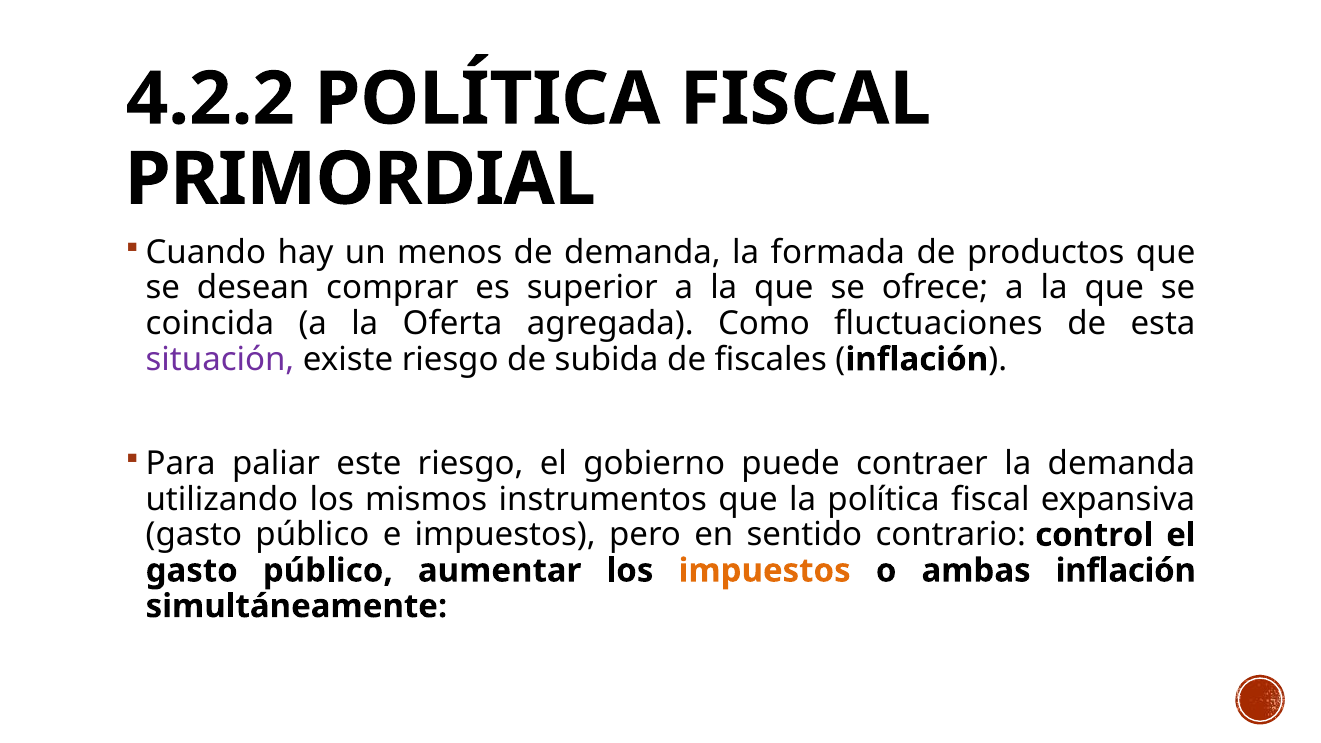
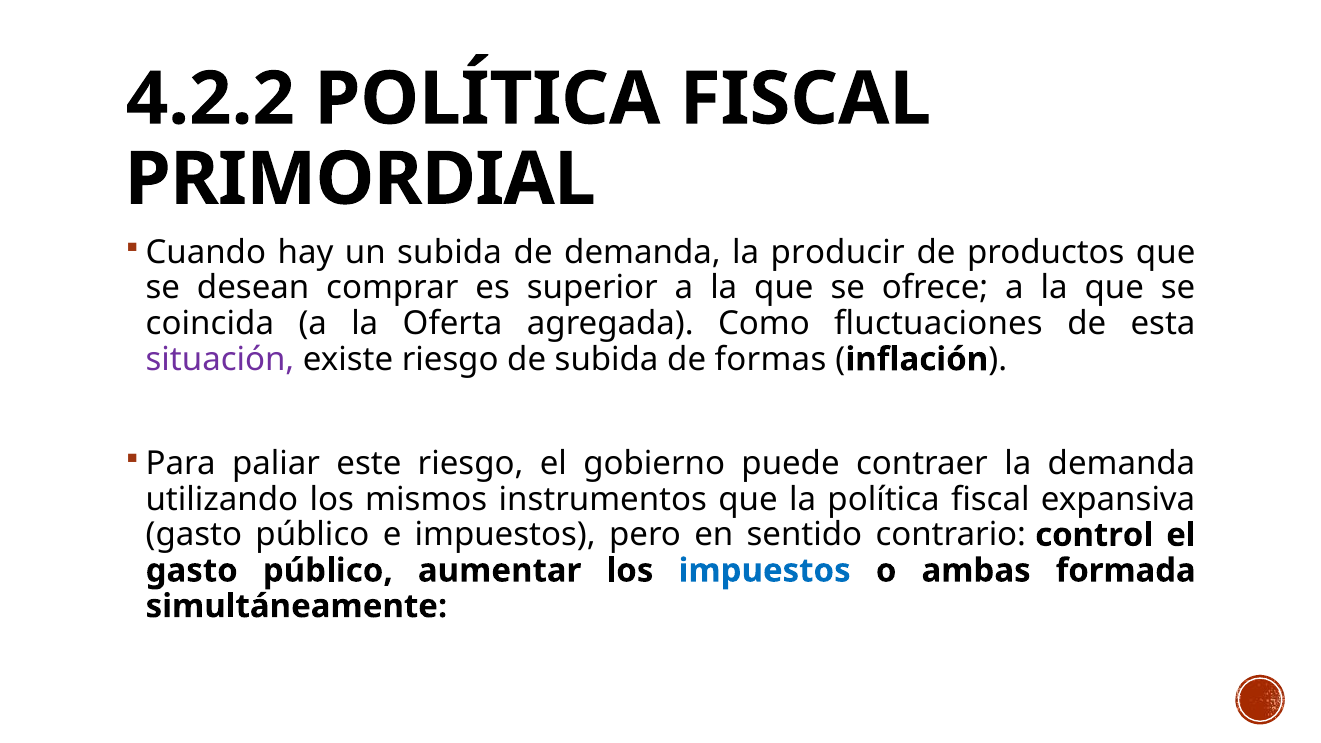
un menos: menos -> subida
formada: formada -> producir
fiscales: fiscales -> formas
impuestos at (765, 571) colour: orange -> blue
ambas inflación: inflación -> formada
